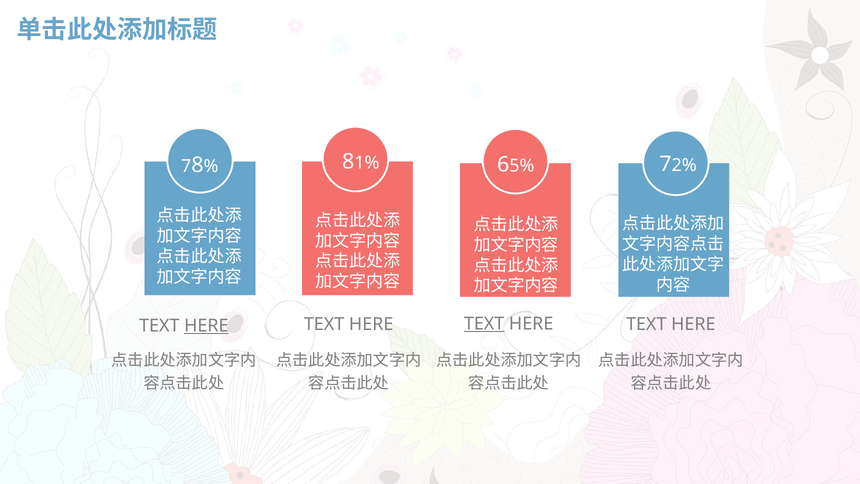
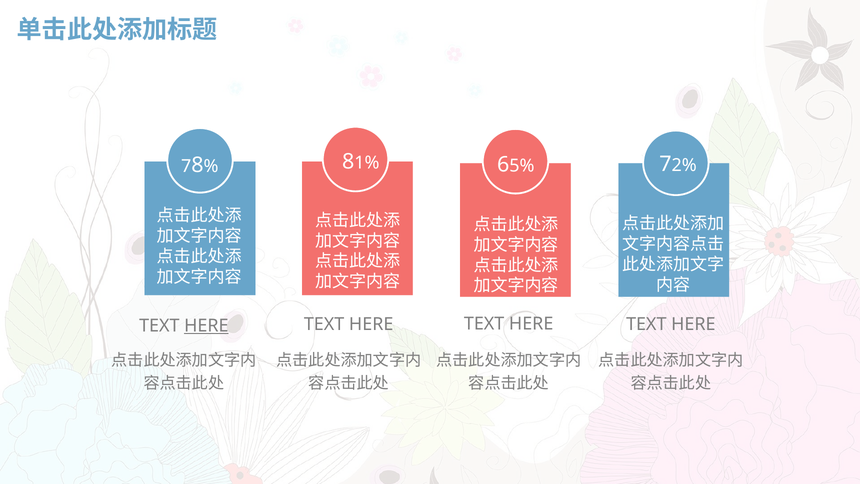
TEXT at (484, 324) underline: present -> none
